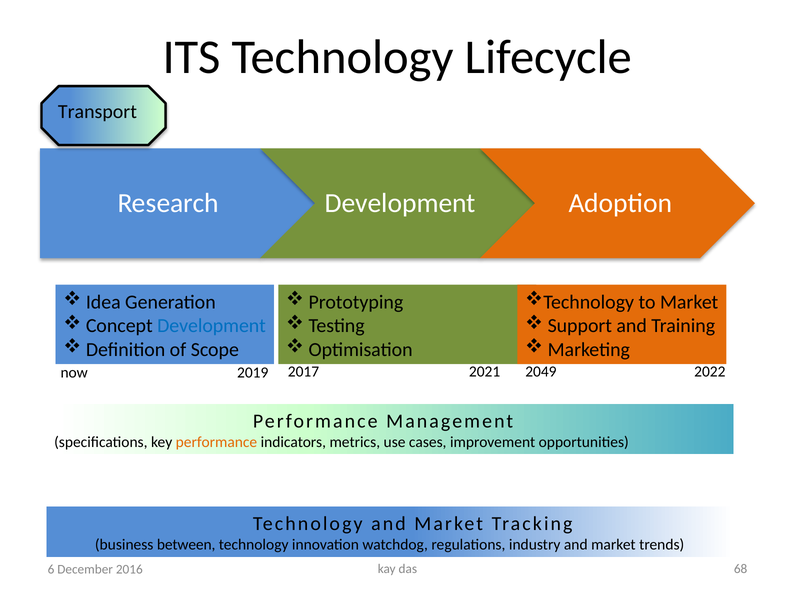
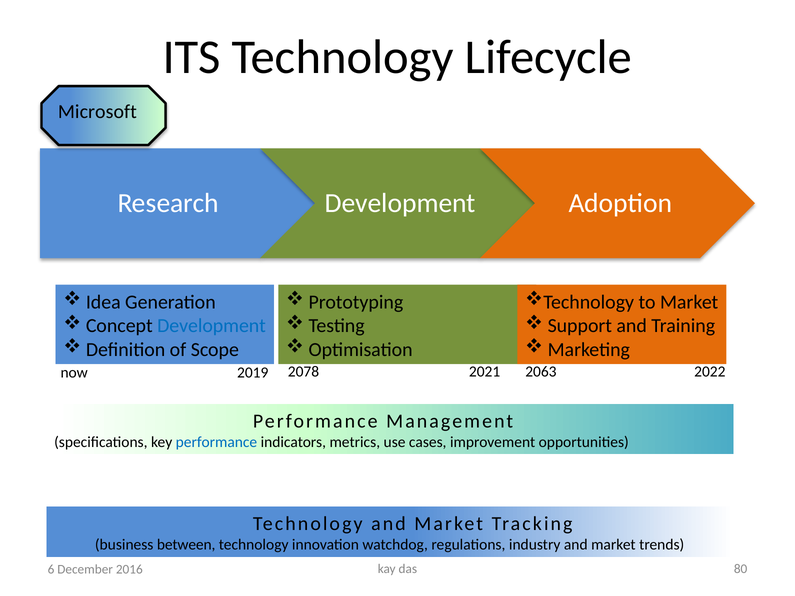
Transport: Transport -> Microsoft
2017: 2017 -> 2078
2049: 2049 -> 2063
performance at (216, 442) colour: orange -> blue
68: 68 -> 80
